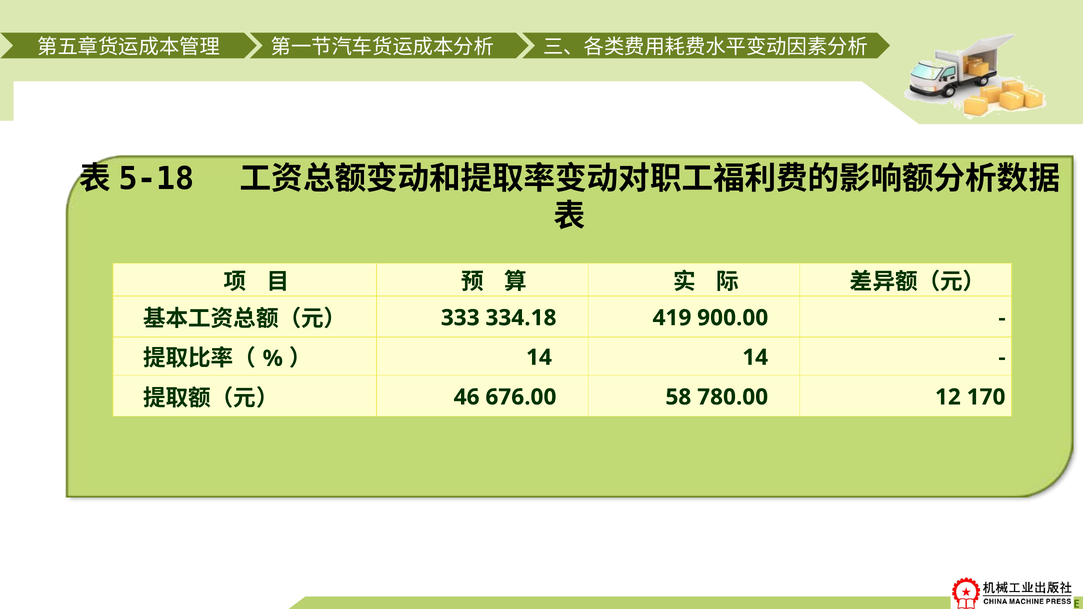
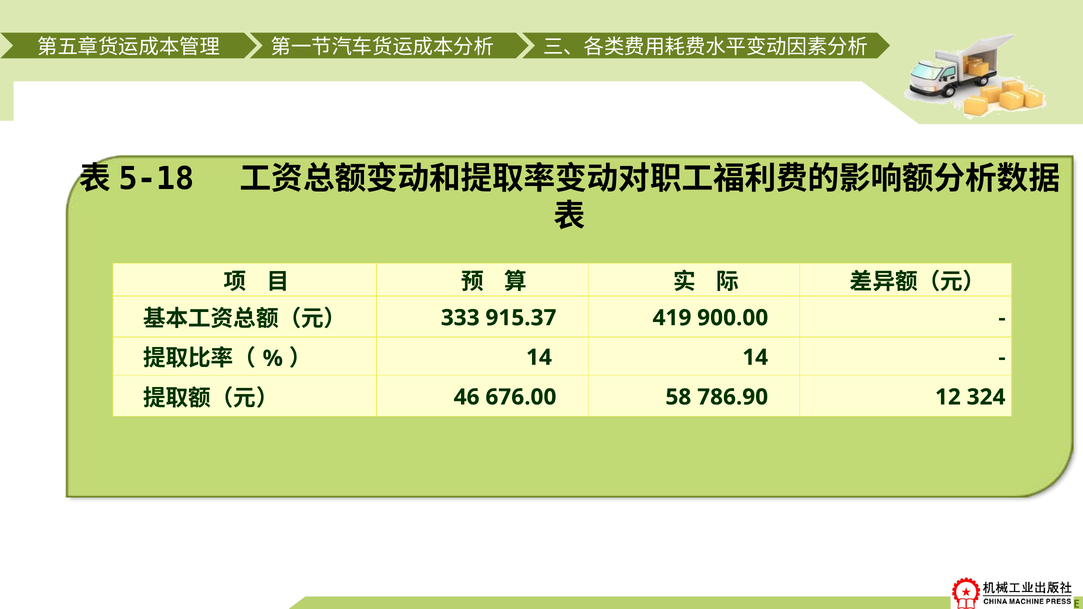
334.18: 334.18 -> 915.37
780.00: 780.00 -> 786.90
170: 170 -> 324
